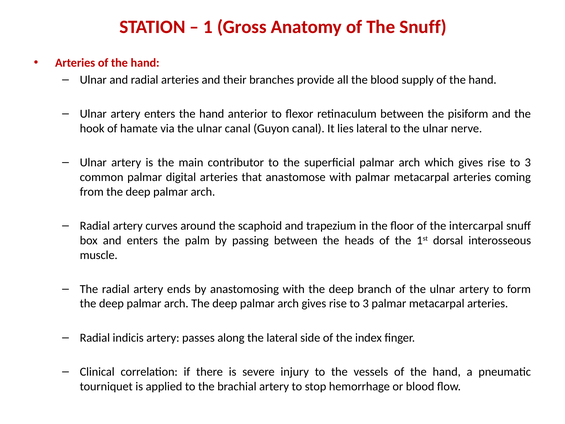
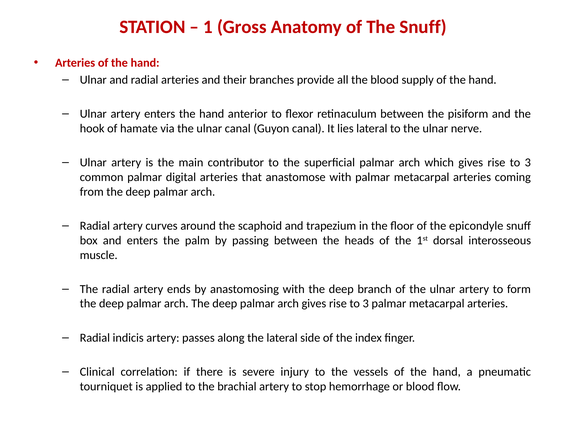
intercarpal: intercarpal -> epicondyle
